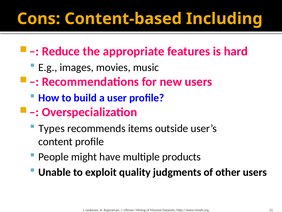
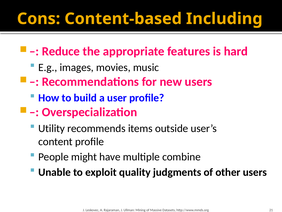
Types: Types -> Utility
products: products -> combine
